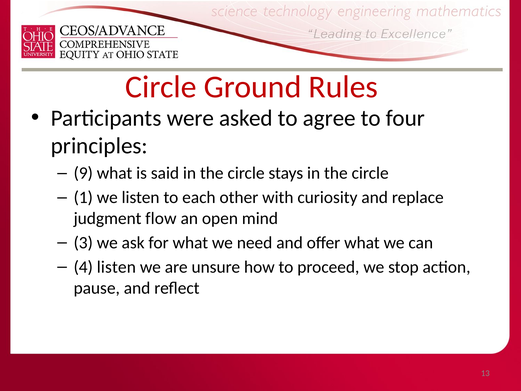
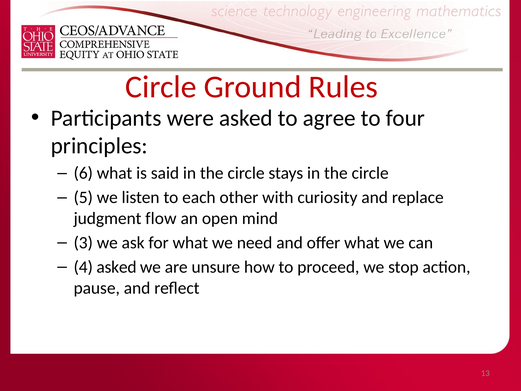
9: 9 -> 6
1: 1 -> 5
4 listen: listen -> asked
